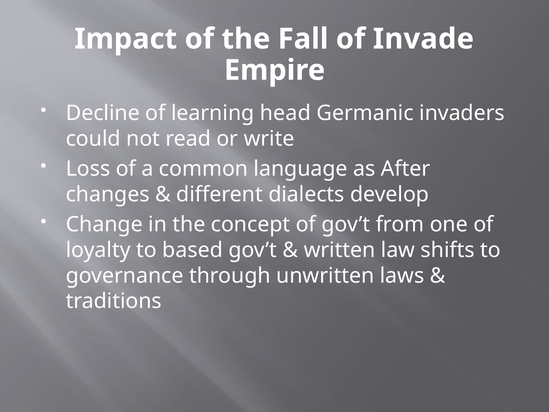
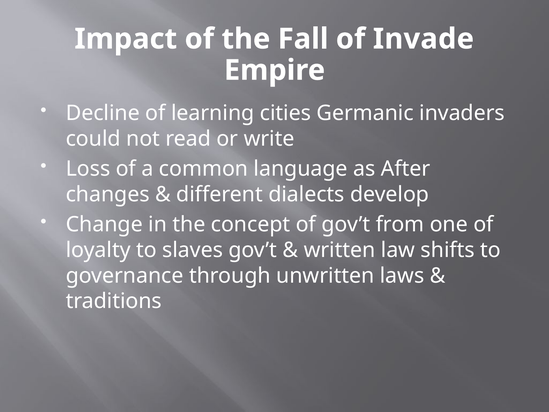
head: head -> cities
based: based -> slaves
